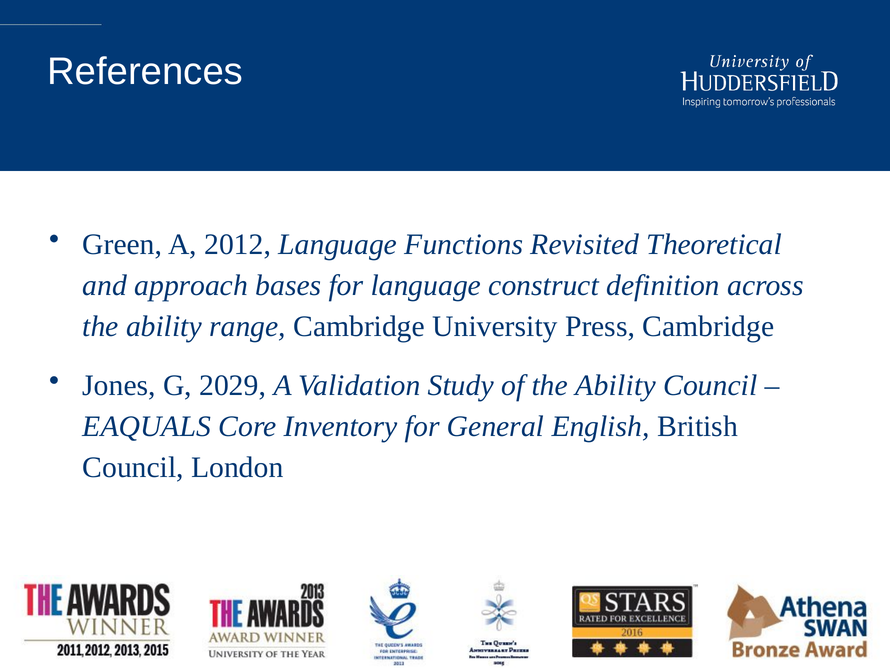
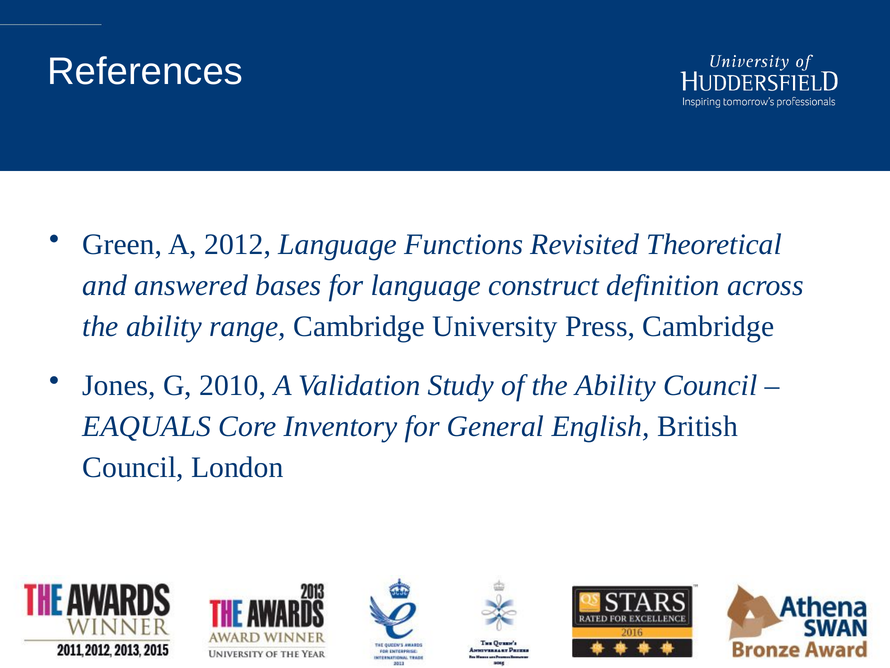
approach: approach -> answered
2029: 2029 -> 2010
